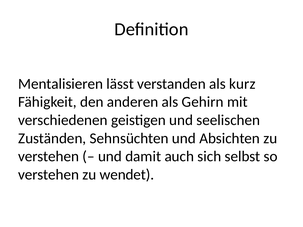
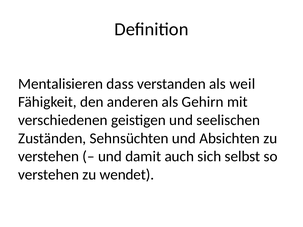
lässt: lässt -> dass
kurz: kurz -> weil
